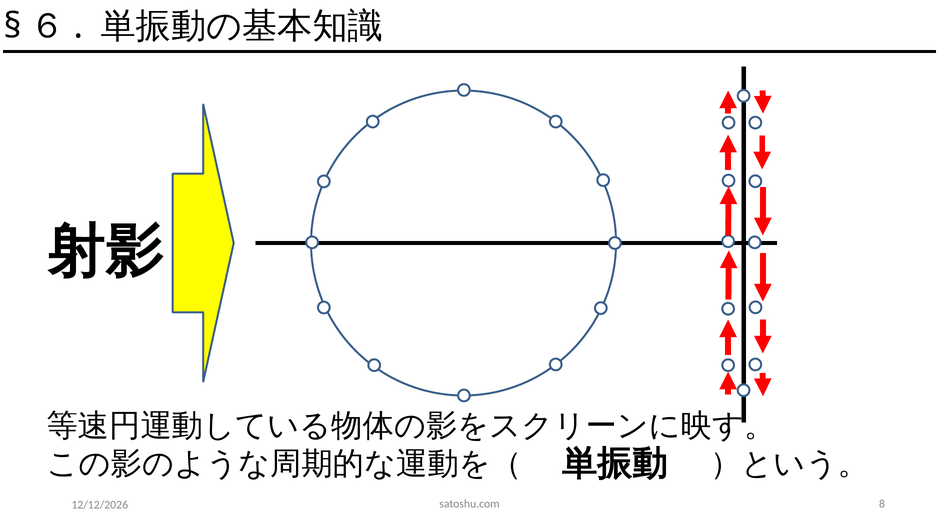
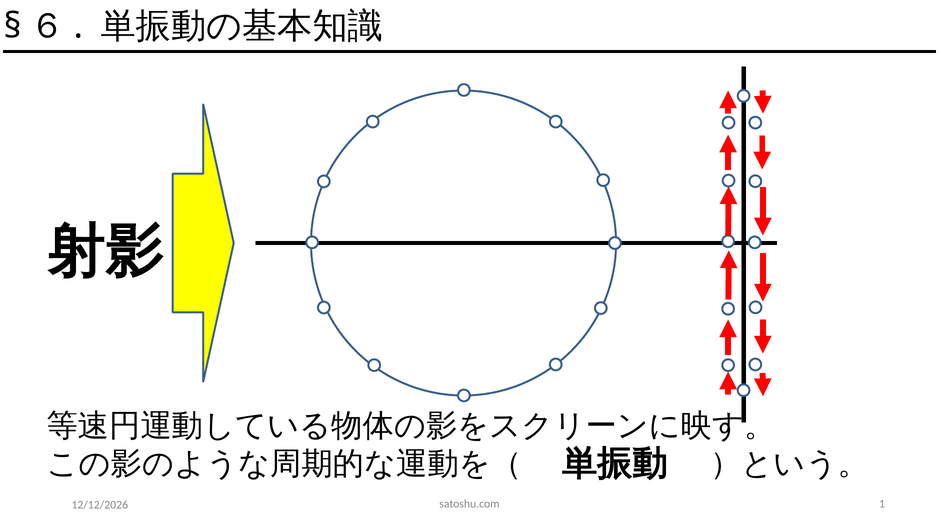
8: 8 -> 1
